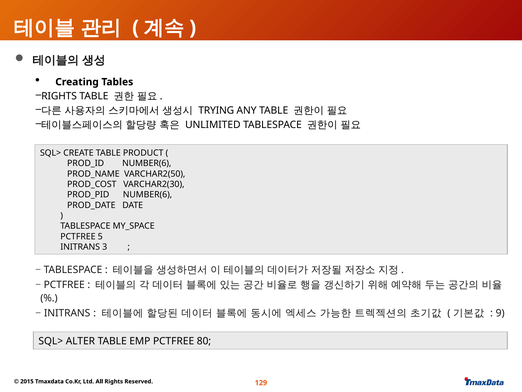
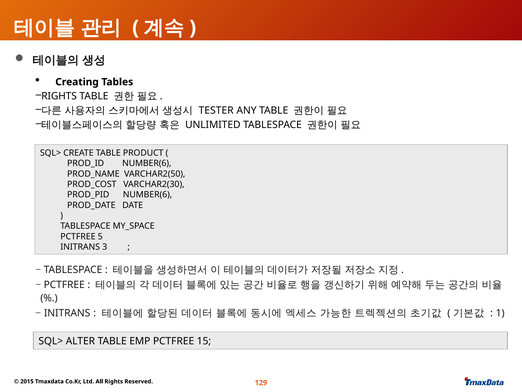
TRYING: TRYING -> TESTER
9: 9 -> 1
80: 80 -> 15
